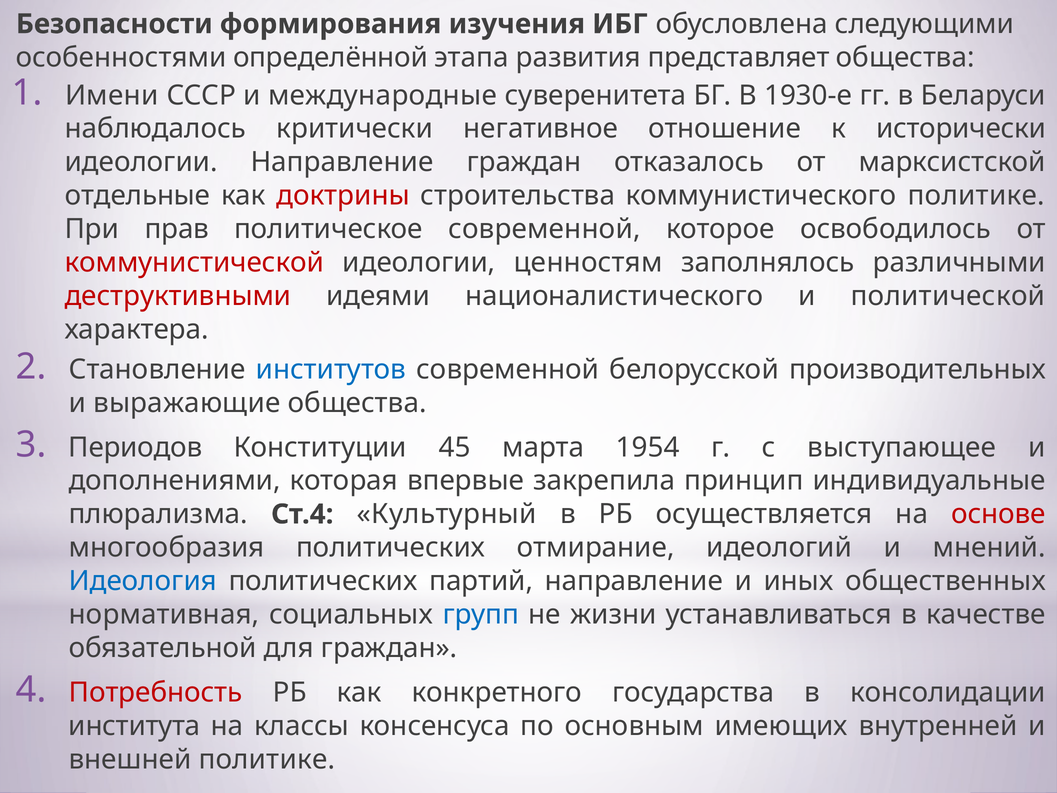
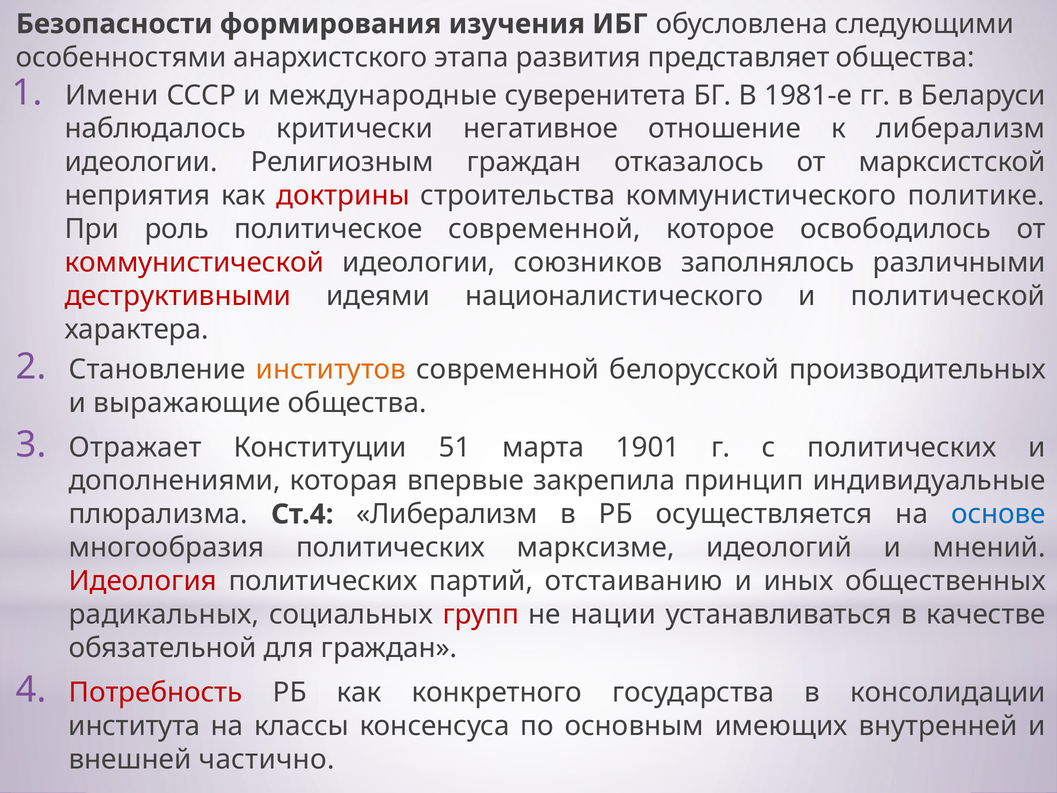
определённой: определённой -> анархистского
1930-е: 1930-е -> 1981-е
к исторически: исторически -> либерализм
идеологии Направление: Направление -> Религиозным
отдельные: отдельные -> неприятия
прав: прав -> роль
ценностям: ценностям -> союзников
институтов colour: blue -> orange
Периодов: Периодов -> Отражает
45: 45 -> 51
1954: 1954 -> 1901
с выступающее: выступающее -> политических
Ст.4 Культурный: Культурный -> Либерализм
основе colour: red -> blue
отмирание: отмирание -> марксизме
Идеология colour: blue -> red
партий направление: направление -> отстаиванию
нормативная: нормативная -> радикальных
групп colour: blue -> red
жизни: жизни -> нации
внешней политике: политике -> частично
